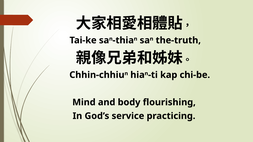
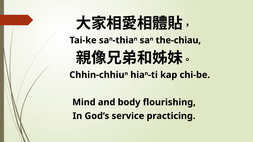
the-truth: the-truth -> the-chiau
